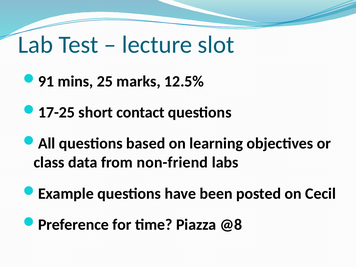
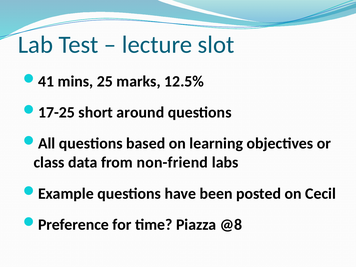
91: 91 -> 41
contact: contact -> around
